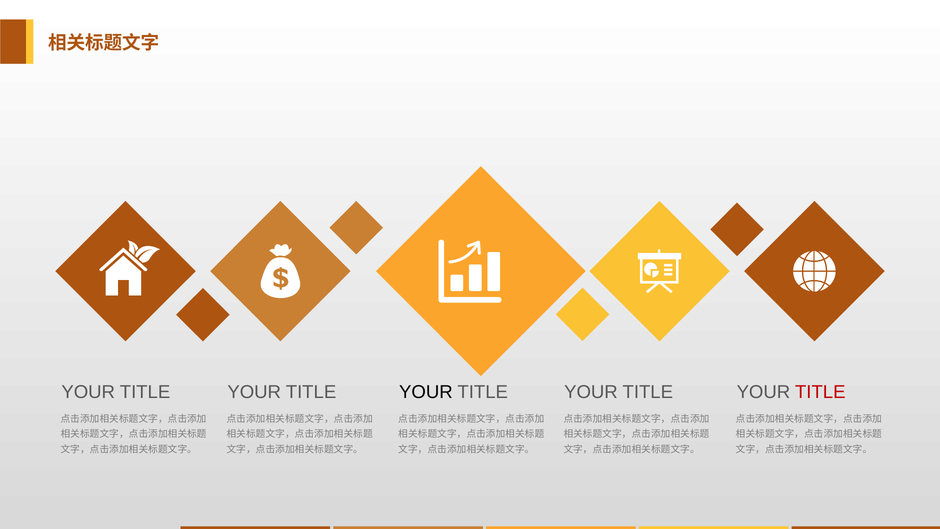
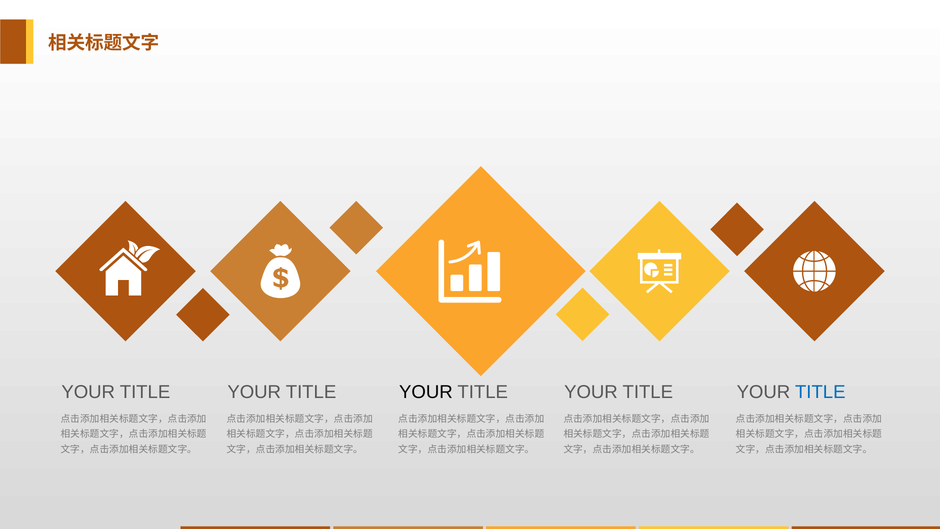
TITLE at (820, 392) colour: red -> blue
